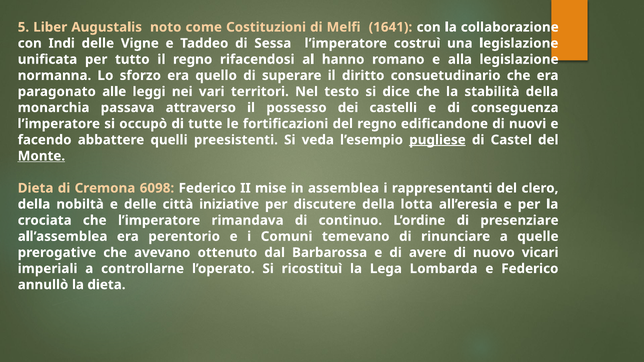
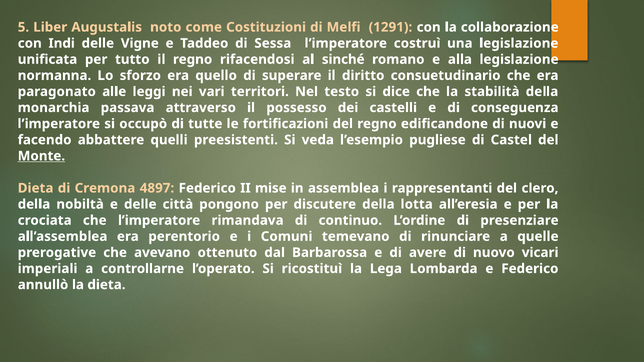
1641: 1641 -> 1291
hanno: hanno -> sinché
pugliese underline: present -> none
6098: 6098 -> 4897
iniziative: iniziative -> pongono
